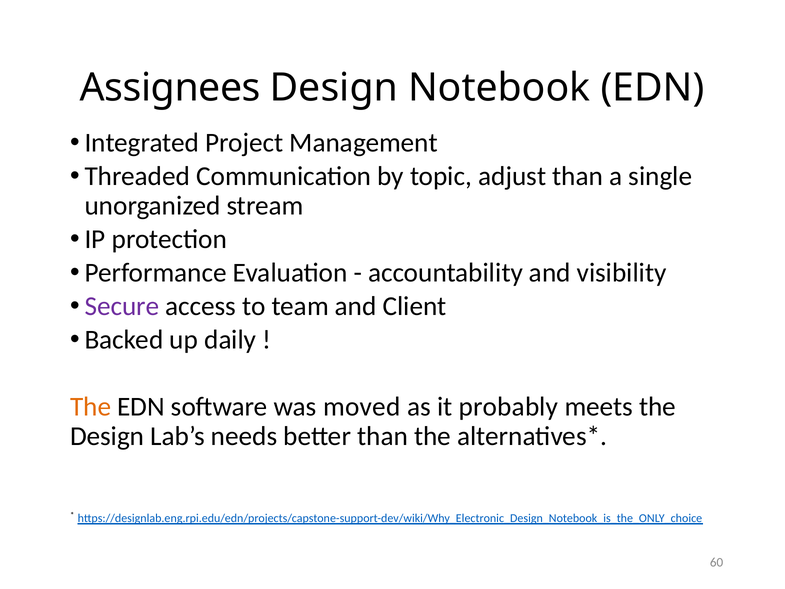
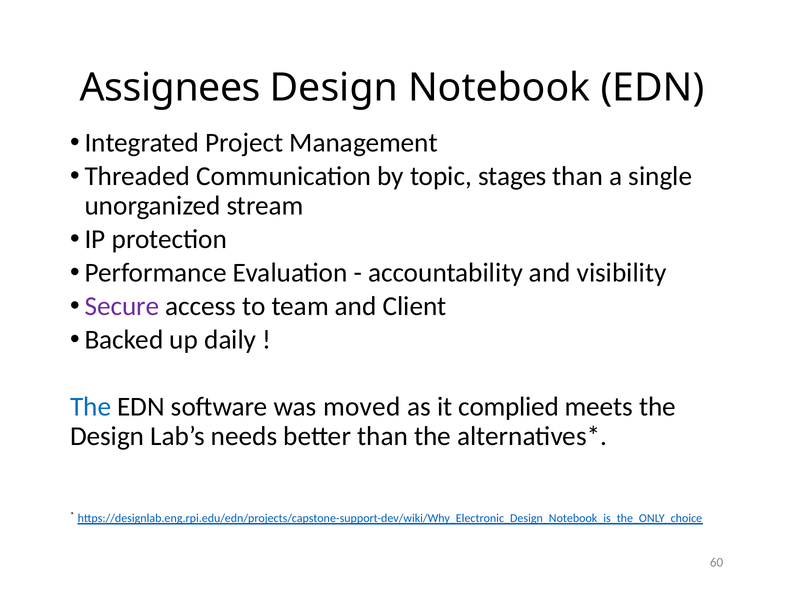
adjust: adjust -> stages
The at (91, 407) colour: orange -> blue
probably: probably -> complied
